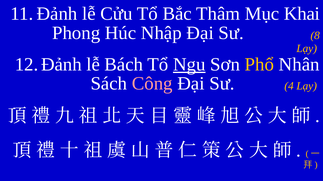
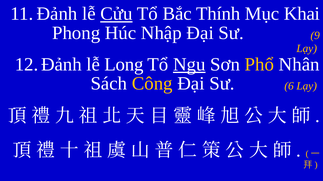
Cửu underline: none -> present
Thâm: Thâm -> Thính
8: 8 -> 9
Bách: Bách -> Long
Công colour: pink -> yellow
4: 4 -> 6
